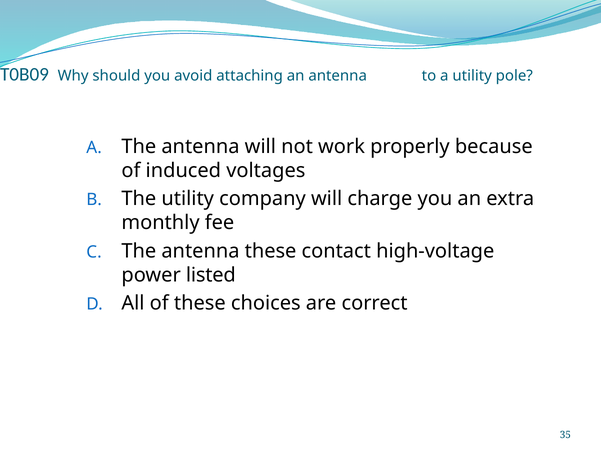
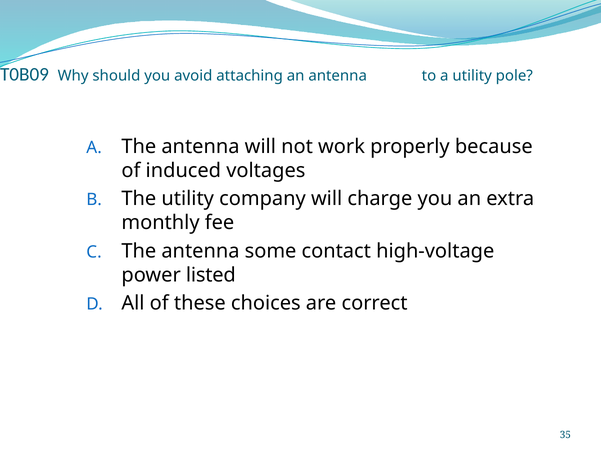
antenna these: these -> some
